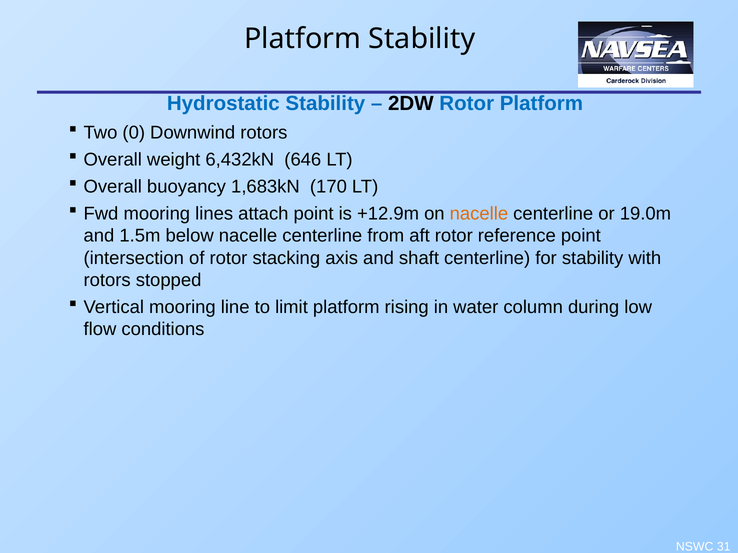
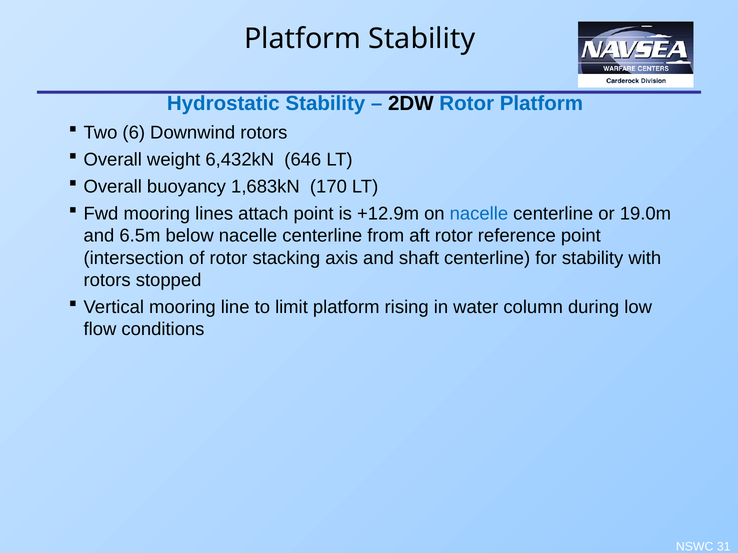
0: 0 -> 6
nacelle at (479, 214) colour: orange -> blue
1.5m: 1.5m -> 6.5m
